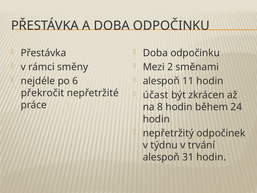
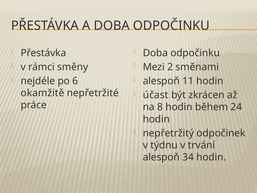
překročit: překročit -> okamžitě
31: 31 -> 34
